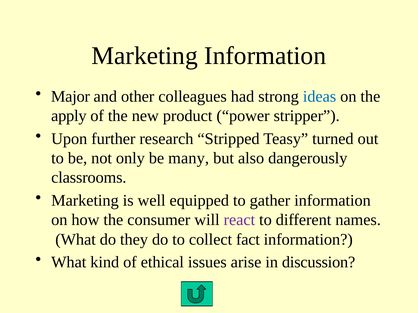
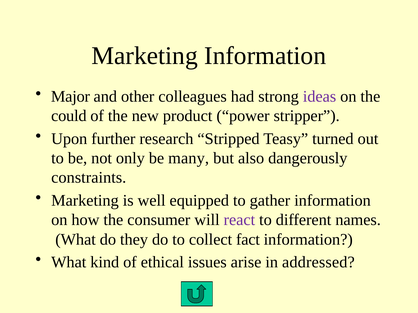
ideas colour: blue -> purple
apply: apply -> could
classrooms: classrooms -> constraints
discussion: discussion -> addressed
